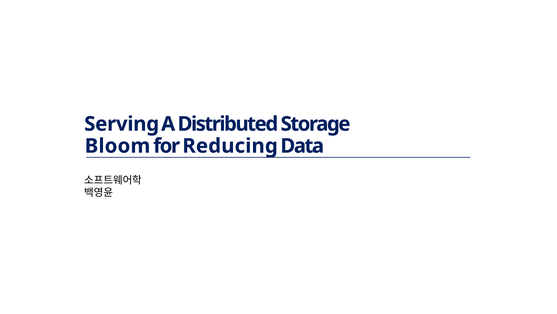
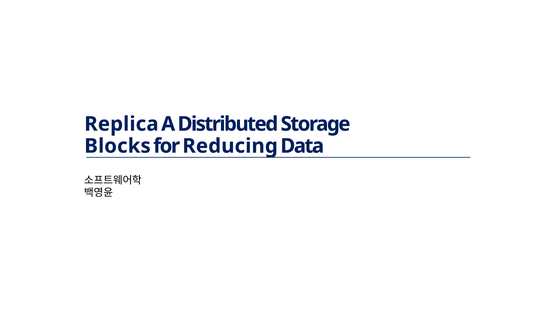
Serving: Serving -> Replica
Bloom: Bloom -> Blocks
